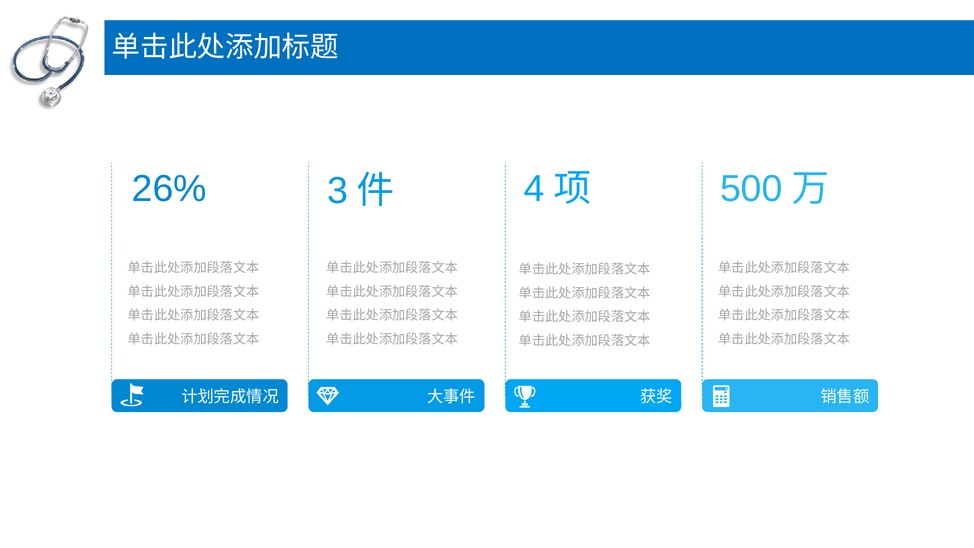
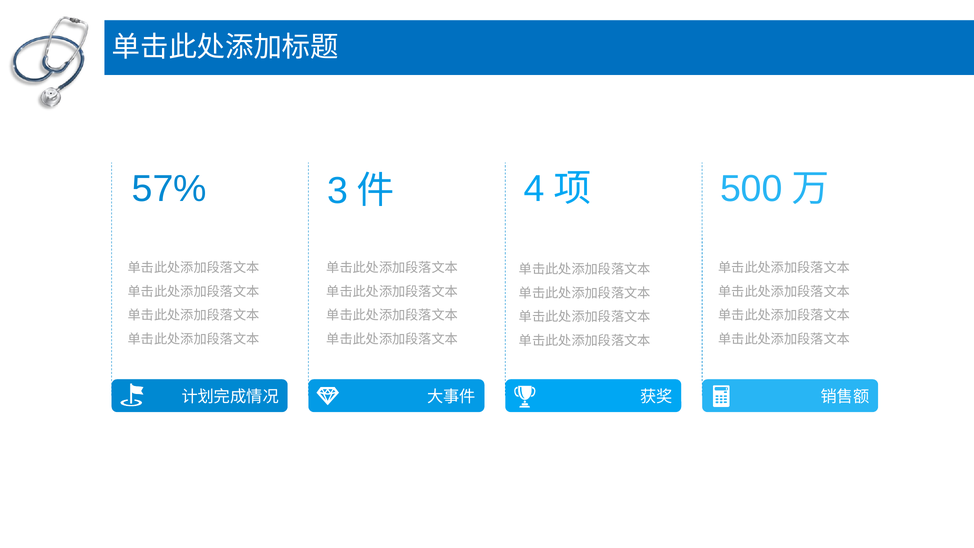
26%: 26% -> 57%
